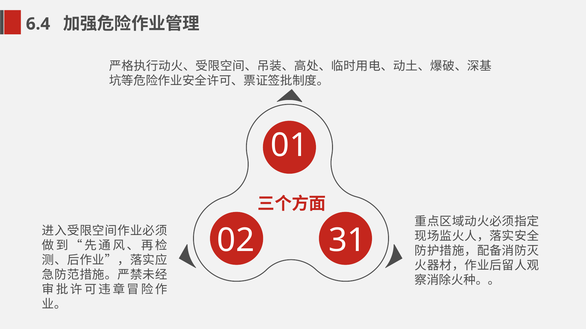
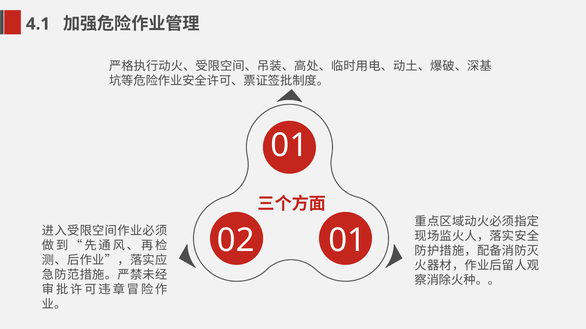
6.4: 6.4 -> 4.1
02 31: 31 -> 01
